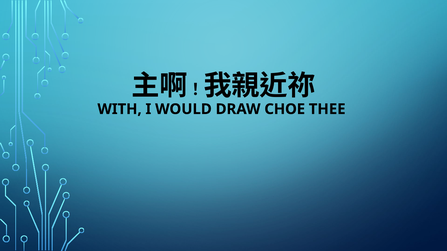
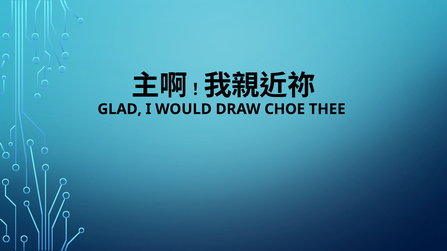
WITH: WITH -> GLAD
